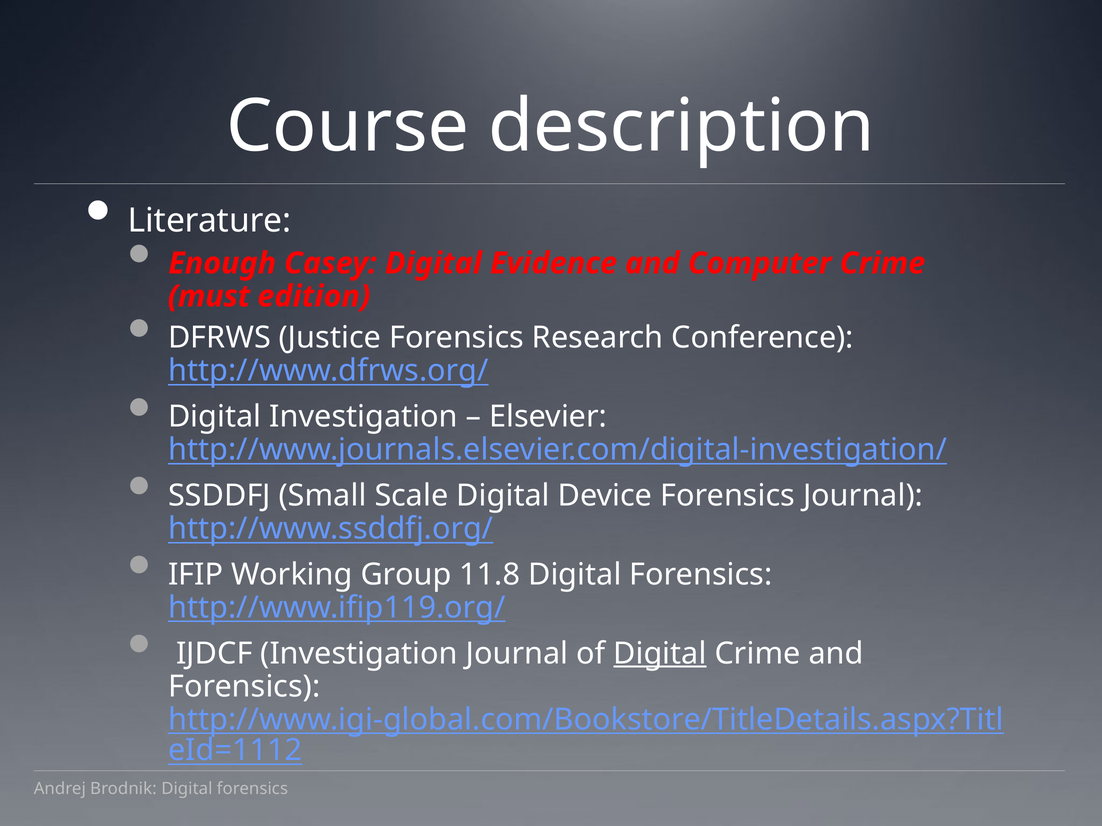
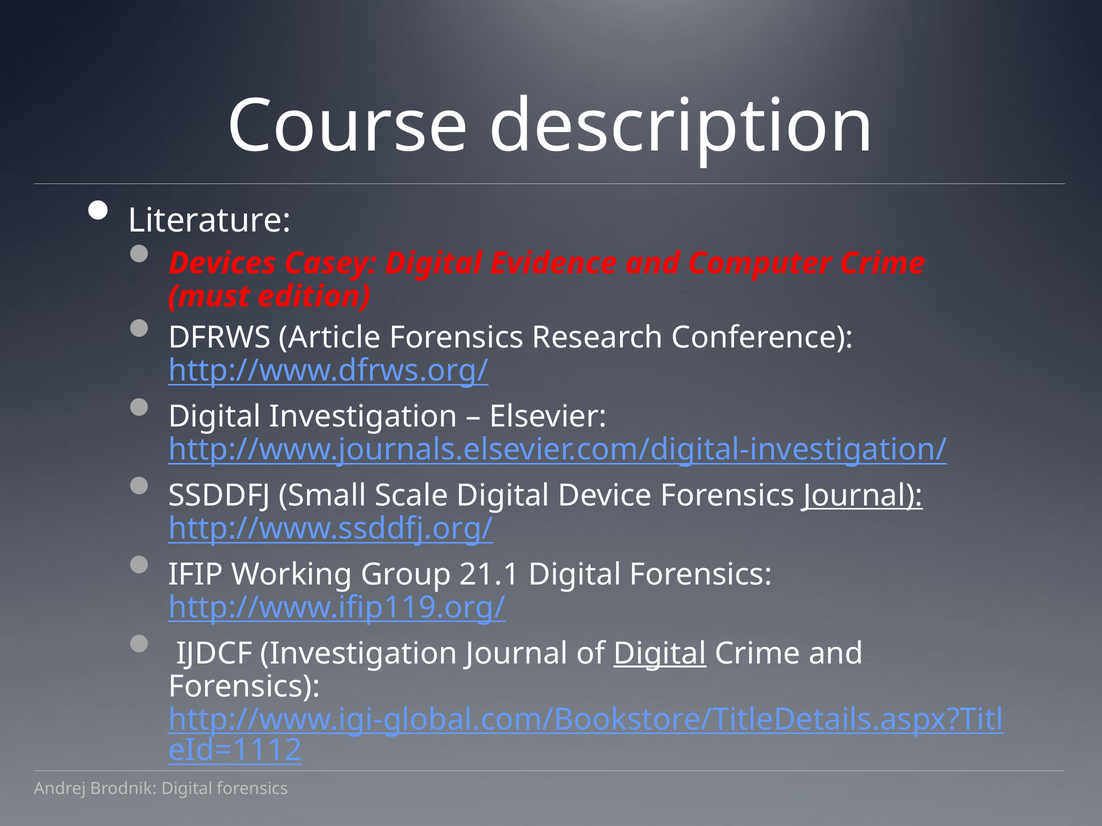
Enough: Enough -> Devices
Justice: Justice -> Article
Journal at (863, 496) underline: none -> present
11.8: 11.8 -> 21.1
